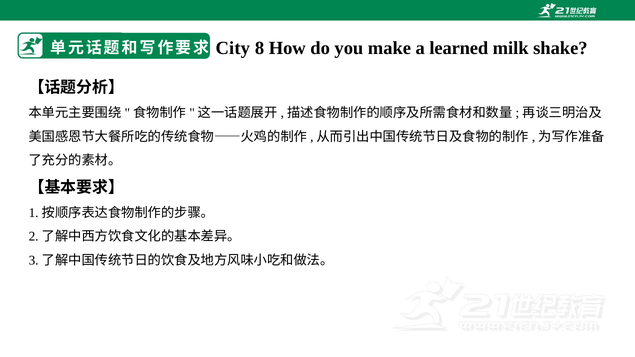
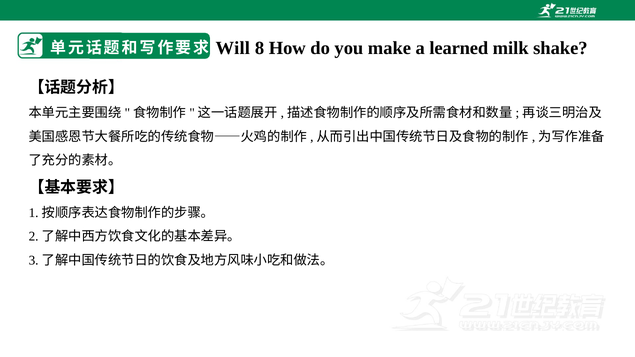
City: City -> Will
